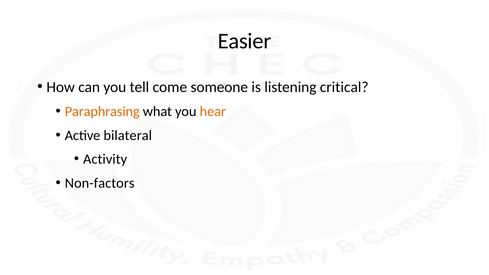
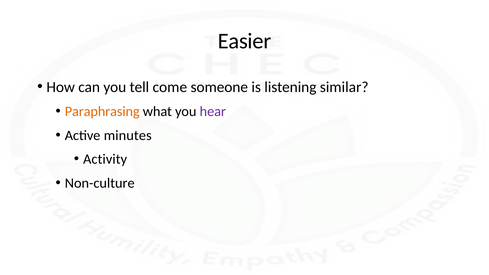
critical: critical -> similar
hear colour: orange -> purple
bilateral: bilateral -> minutes
Non-factors: Non-factors -> Non-culture
